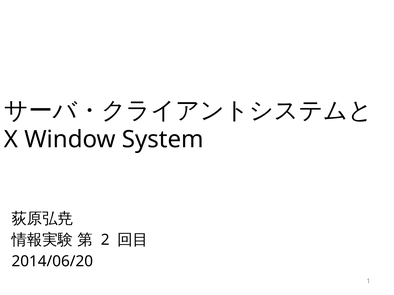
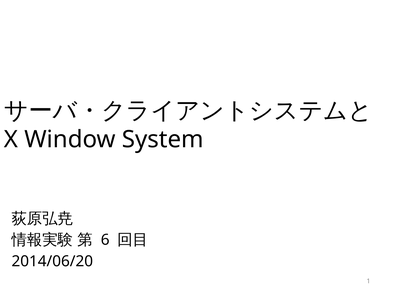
2: 2 -> 6
